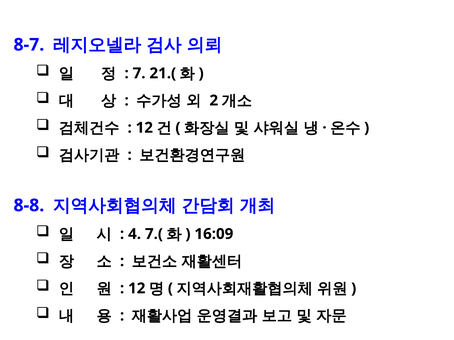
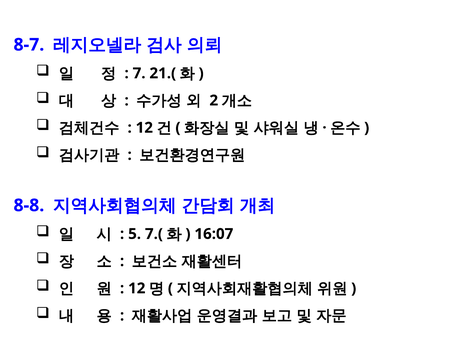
4: 4 -> 5
16:09: 16:09 -> 16:07
